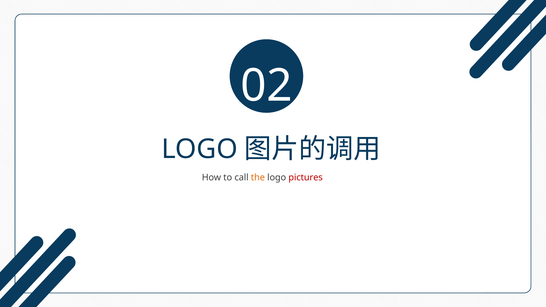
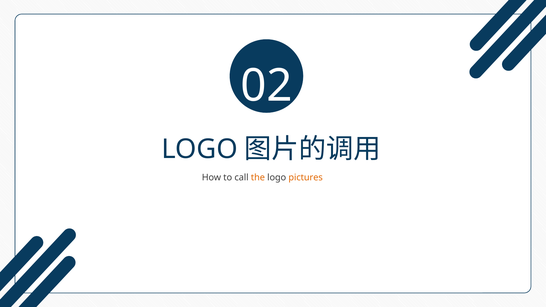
pictures colour: red -> orange
